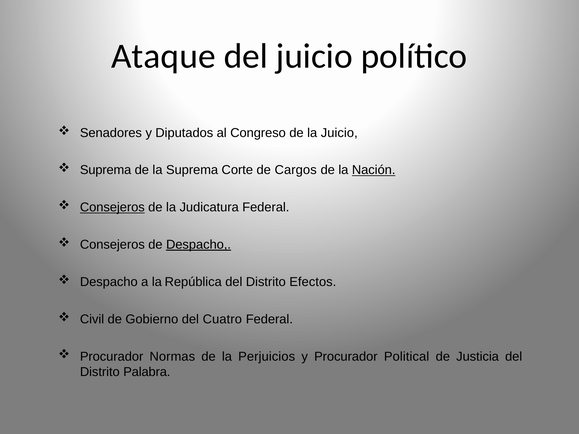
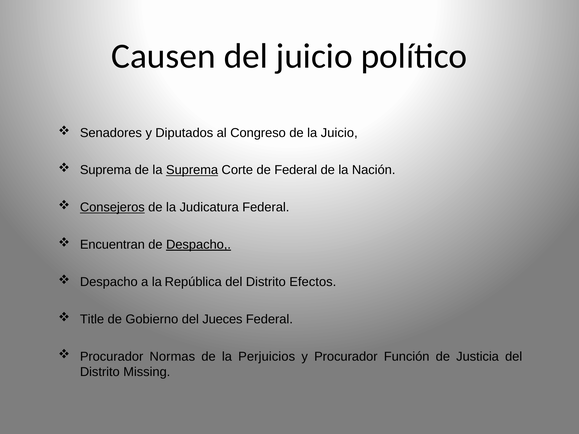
Ataque: Ataque -> Causen
Suprema at (192, 170) underline: none -> present
de Cargos: Cargos -> Federal
Nación underline: present -> none
Consejeros at (112, 245): Consejeros -> Encuentran
Civil: Civil -> Title
Cuatro: Cuatro -> Jueces
Political: Political -> Función
Palabra: Palabra -> Missing
